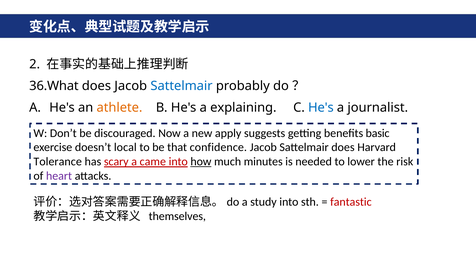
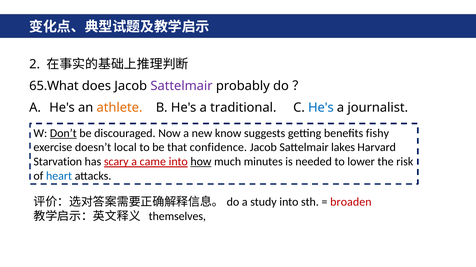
36.What: 36.What -> 65.What
Sattelmair at (182, 86) colour: blue -> purple
explaining: explaining -> traditional
Don’t underline: none -> present
apply: apply -> know
basic: basic -> fishy
Sattelmair does: does -> lakes
Tolerance: Tolerance -> Starvation
heart colour: purple -> blue
fantastic: fantastic -> broaden
